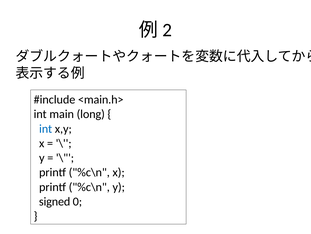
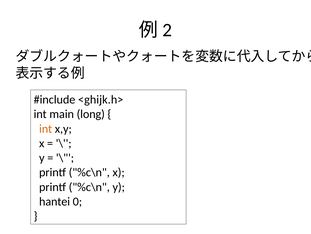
<main.h>: <main.h> -> <ghijk.h>
int at (46, 128) colour: blue -> orange
signed: signed -> hantei
